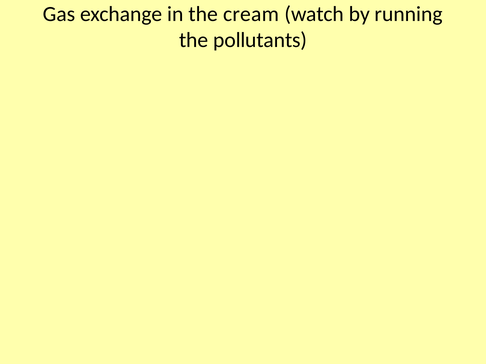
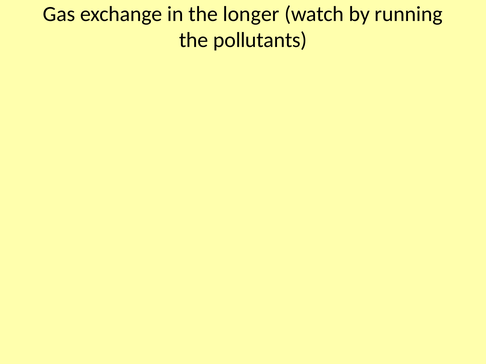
cream: cream -> longer
